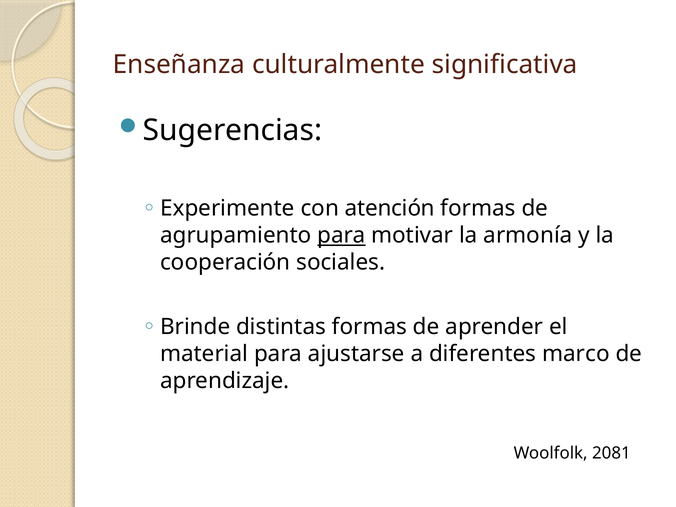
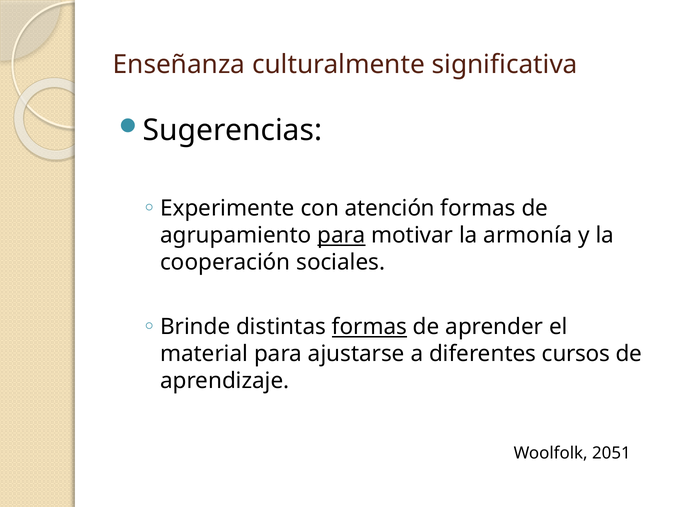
formas at (369, 327) underline: none -> present
marco: marco -> cursos
2081: 2081 -> 2051
